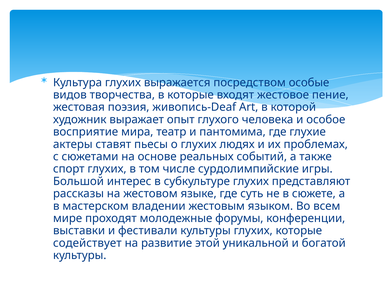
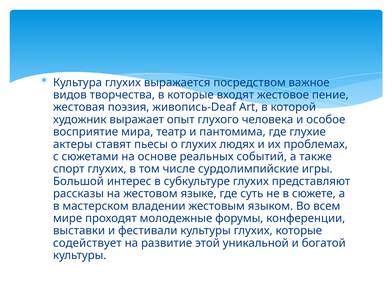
особые: особые -> важное
